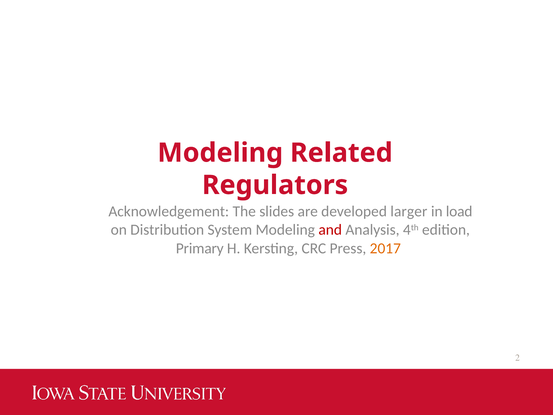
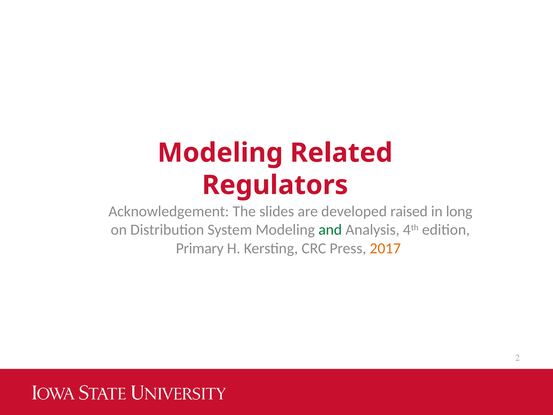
larger: larger -> raised
load: load -> long
and colour: red -> green
